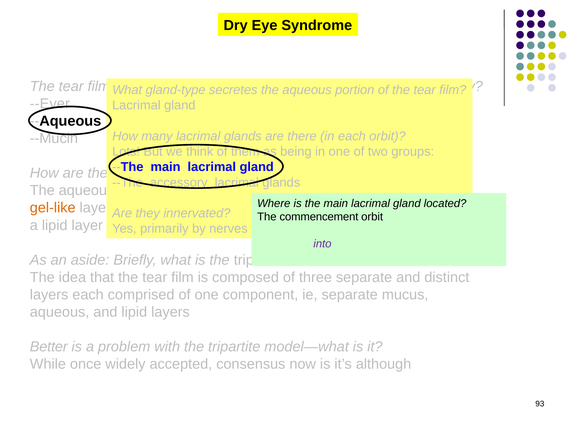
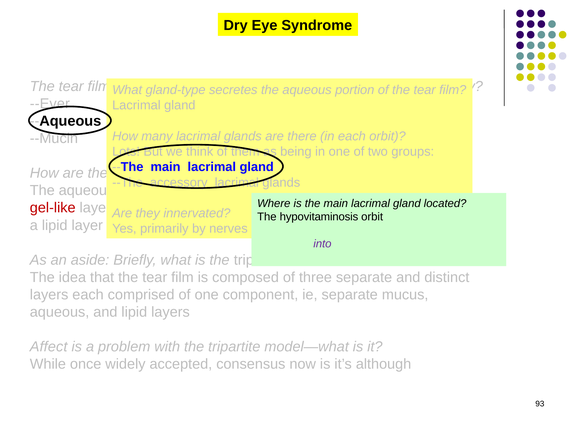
gel-like colour: orange -> red
commencement: commencement -> hypovitaminosis
Better: Better -> Affect
